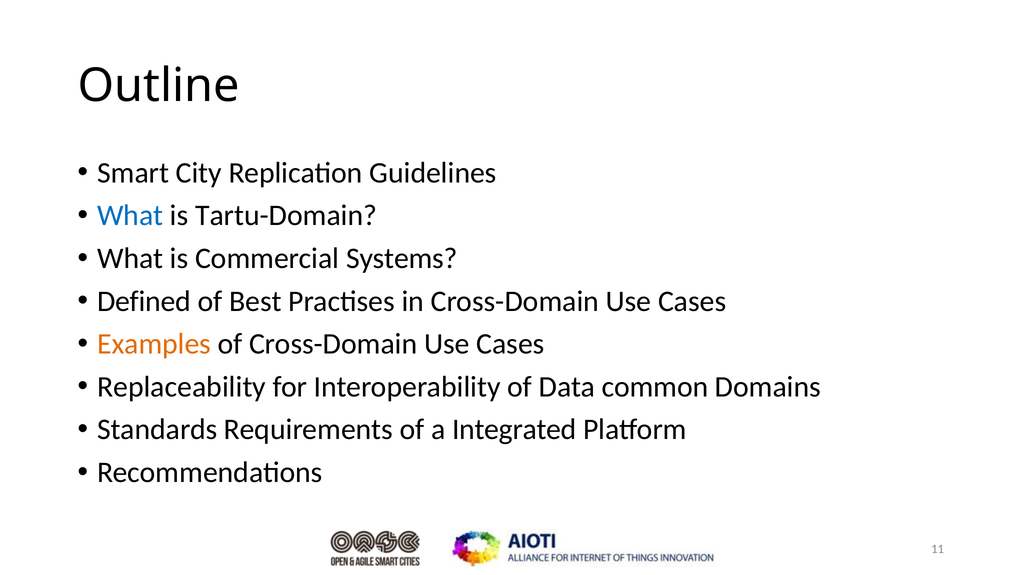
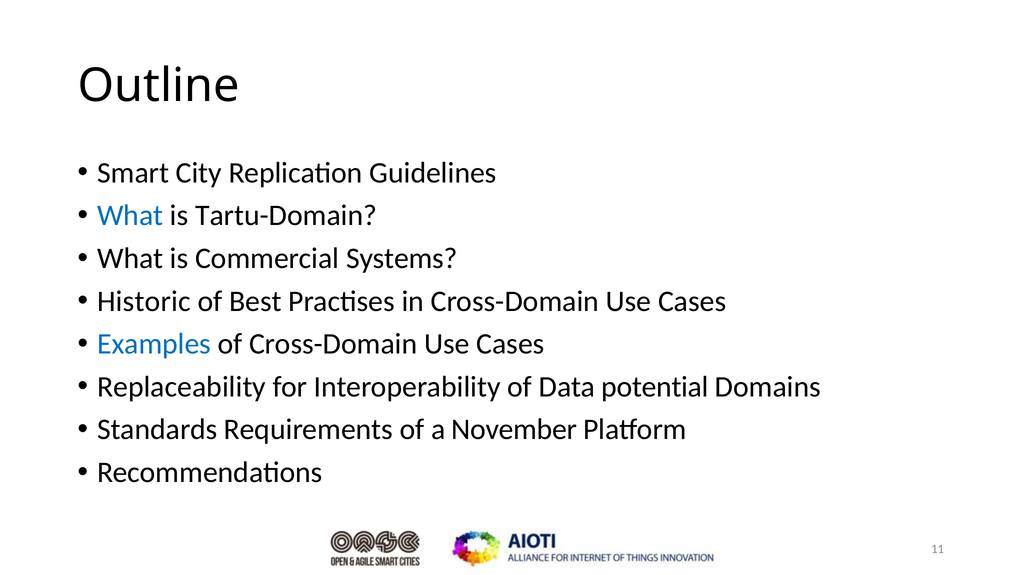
Defined: Defined -> Historic
Examples colour: orange -> blue
common: common -> potential
Integrated: Integrated -> November
